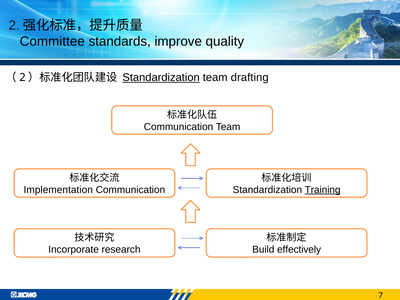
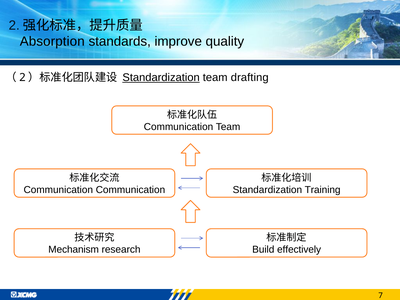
Committee: Committee -> Absorption
Implementation at (58, 190): Implementation -> Communication
Training underline: present -> none
Incorporate: Incorporate -> Mechanism
